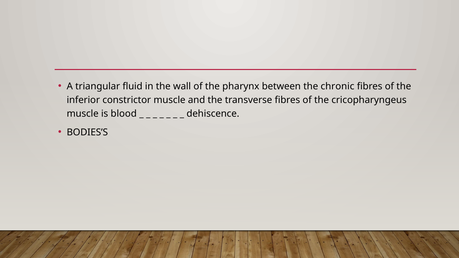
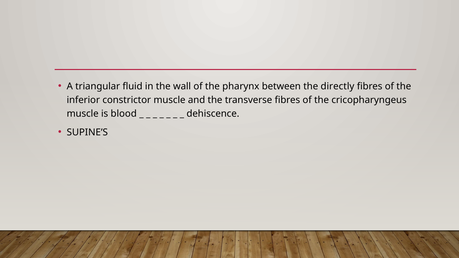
chronic: chronic -> directly
BODIES’S: BODIES’S -> SUPINE’S
